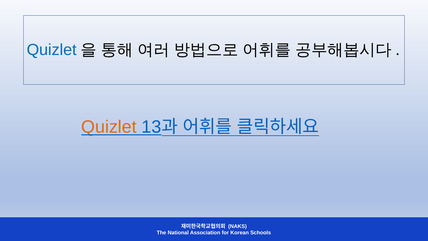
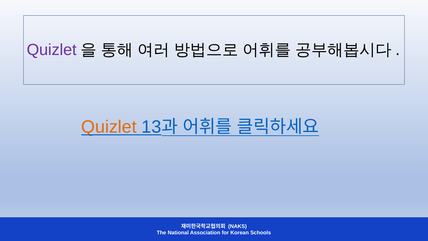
Quizlet at (52, 50) colour: blue -> purple
